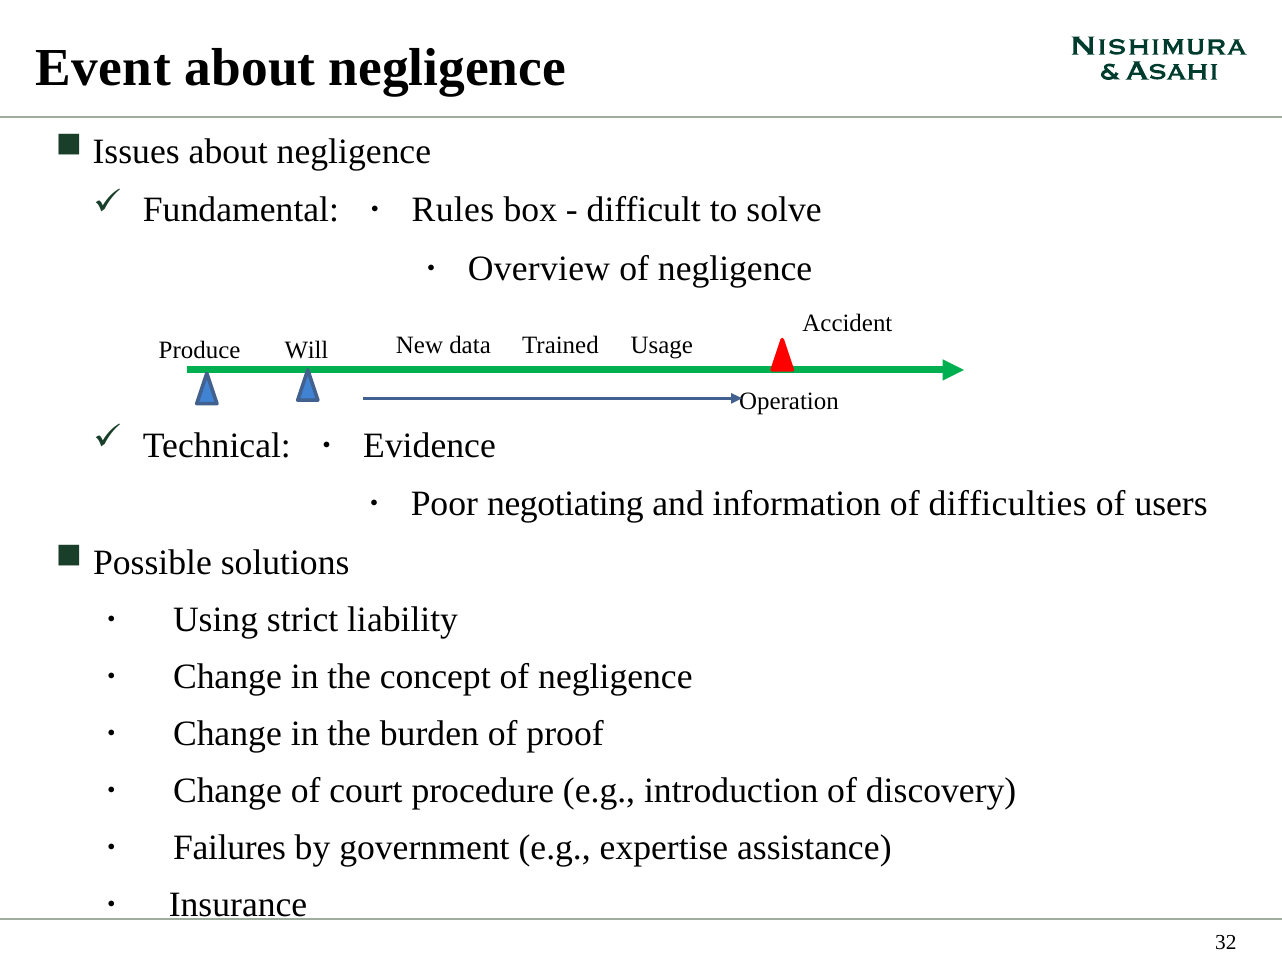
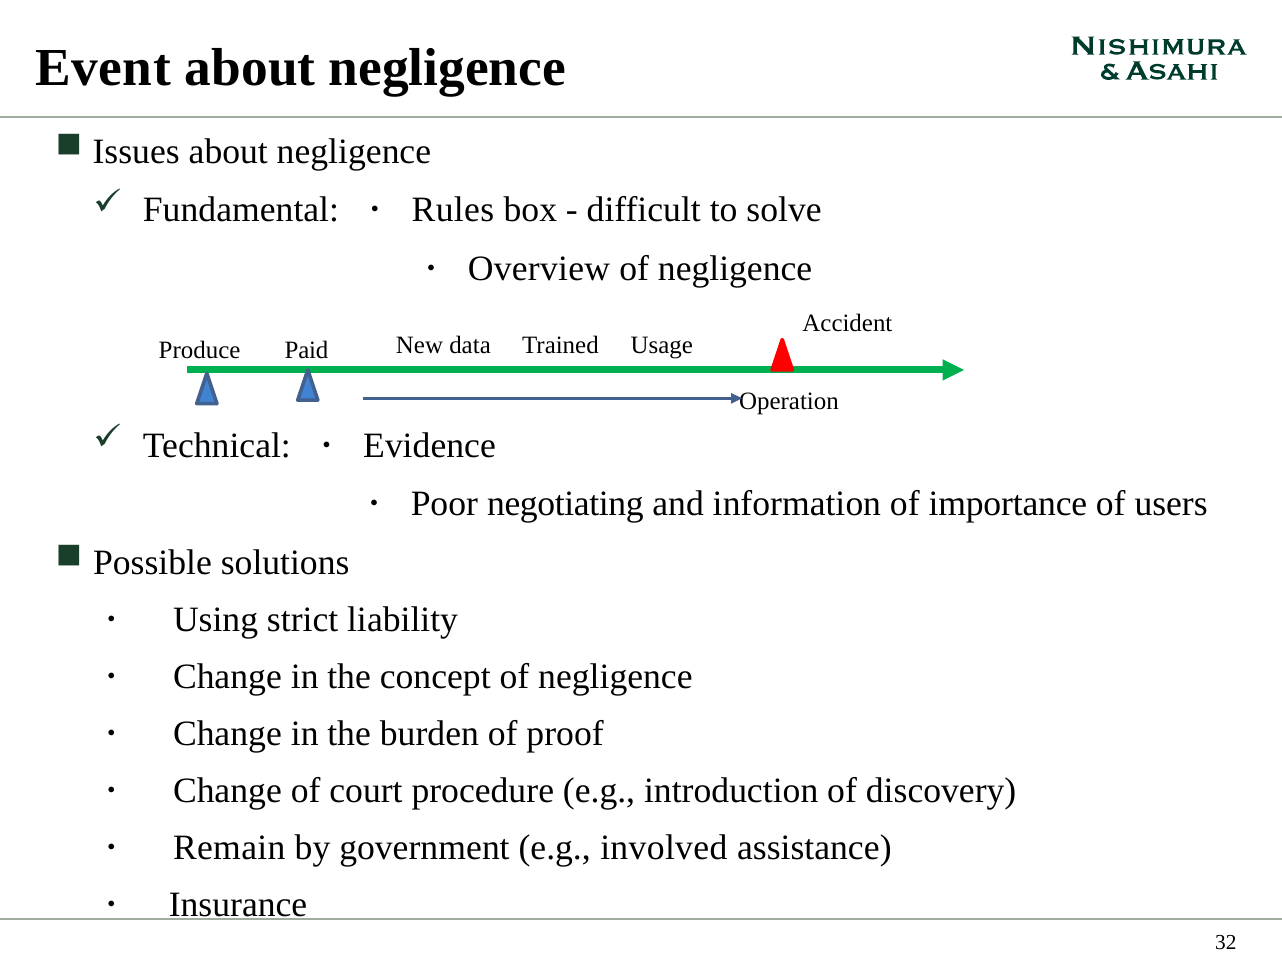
Will: Will -> Paid
difficulties: difficulties -> importance
Failures: Failures -> Remain
expertise: expertise -> involved
